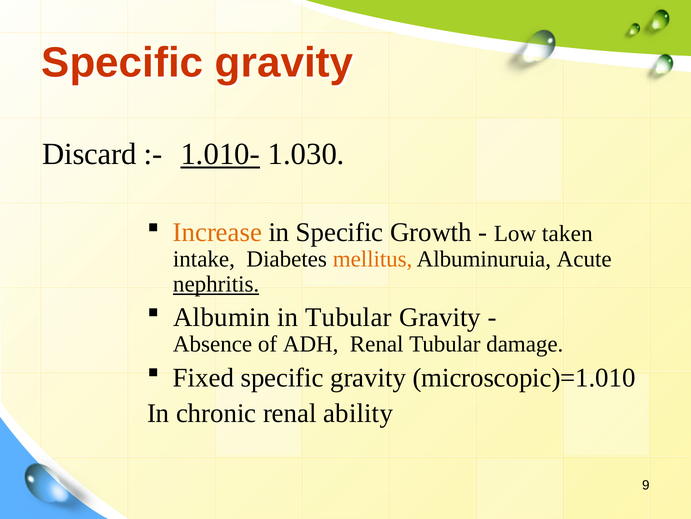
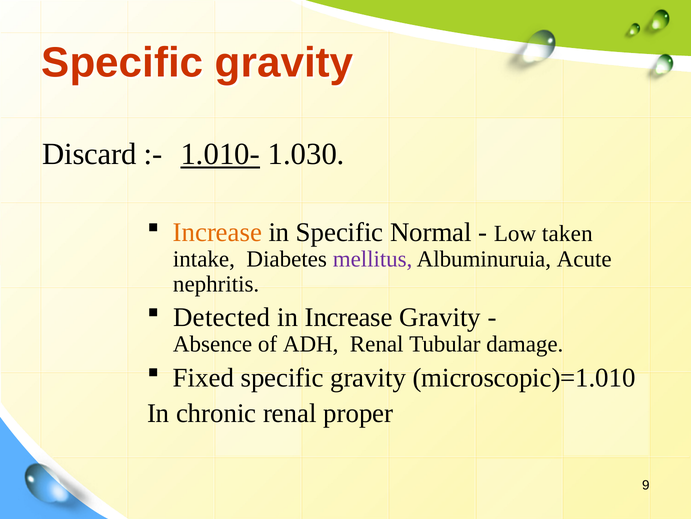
Growth: Growth -> Normal
mellitus colour: orange -> purple
nephritis underline: present -> none
Albumin: Albumin -> Detected
in Tubular: Tubular -> Increase
ability: ability -> proper
